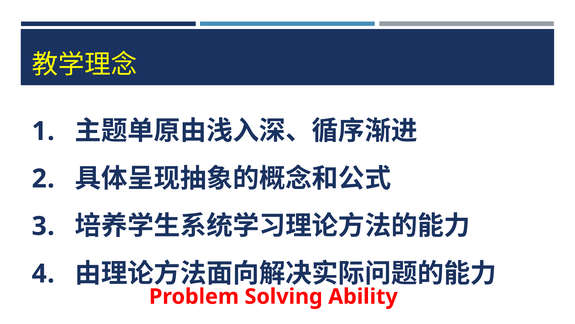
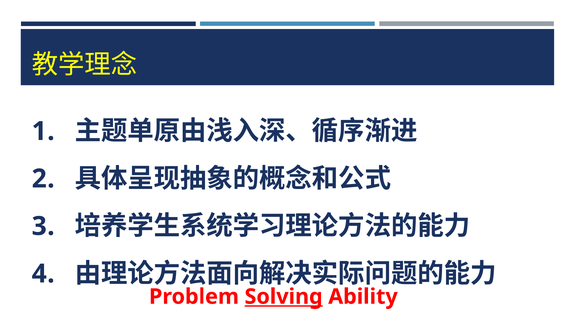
Solving underline: none -> present
